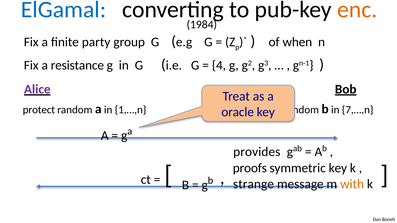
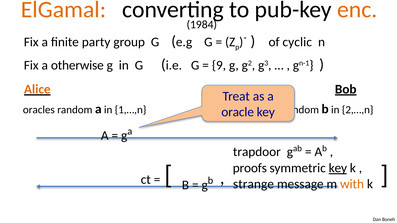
ElGamal colour: blue -> orange
when: when -> cyclic
resistance: resistance -> otherwise
4: 4 -> 9
Alice colour: purple -> orange
protect: protect -> oracles
7,…,n: 7,…,n -> 2,…,n
provides: provides -> trapdoor
key at (338, 168) underline: none -> present
